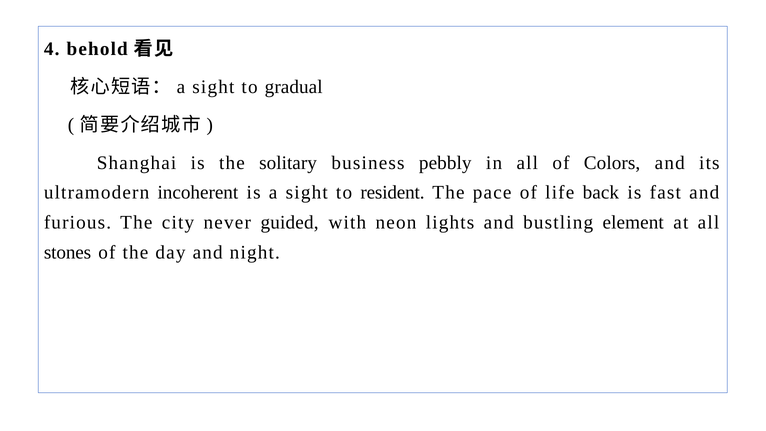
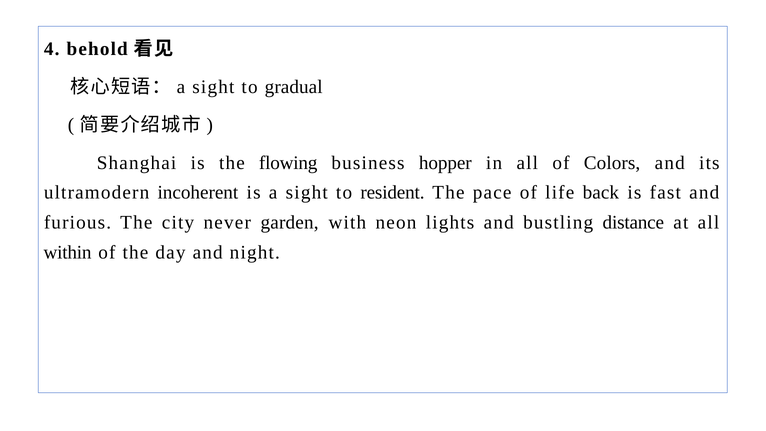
solitary: solitary -> flowing
pebbly: pebbly -> hopper
guided: guided -> garden
element: element -> distance
stones: stones -> within
